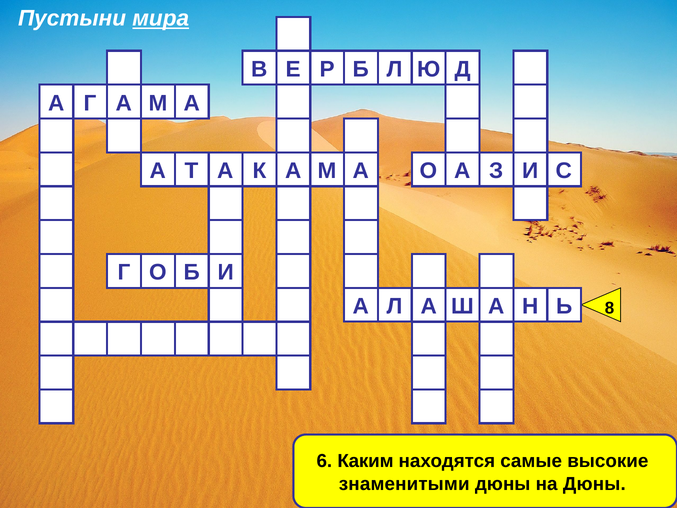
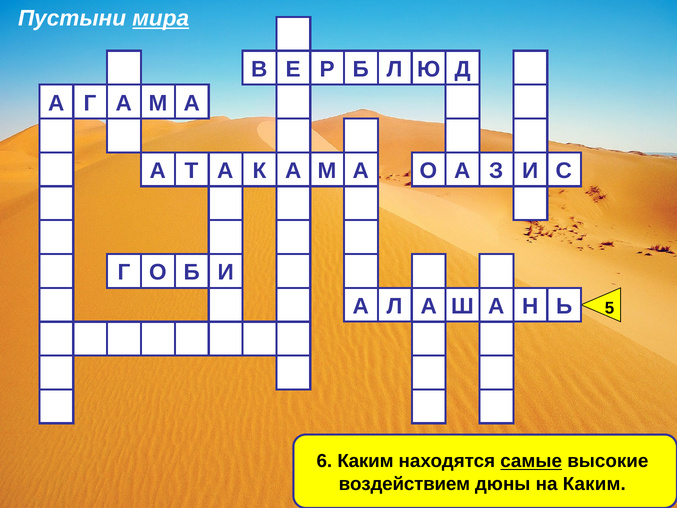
8: 8 -> 5
самые underline: none -> present
знаменитыми: знаменитыми -> воздействием
на Дюны: Дюны -> Каким
